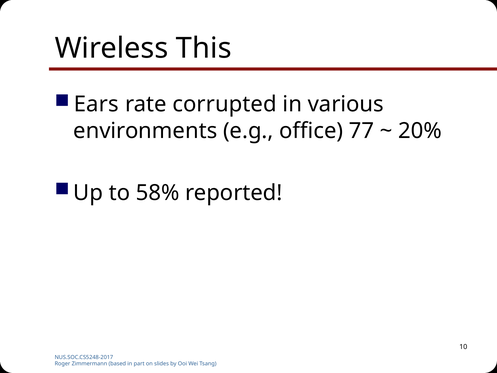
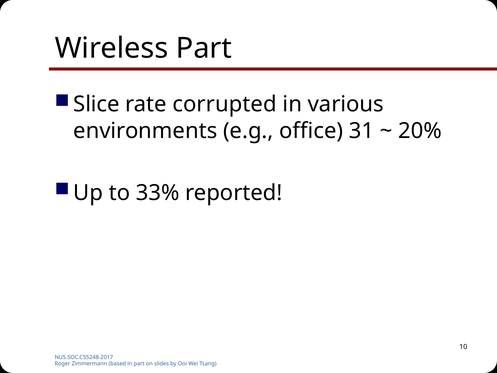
Wireless This: This -> Part
Ears: Ears -> Slice
77: 77 -> 31
58%: 58% -> 33%
